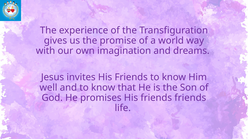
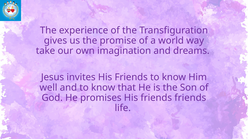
with: with -> take
